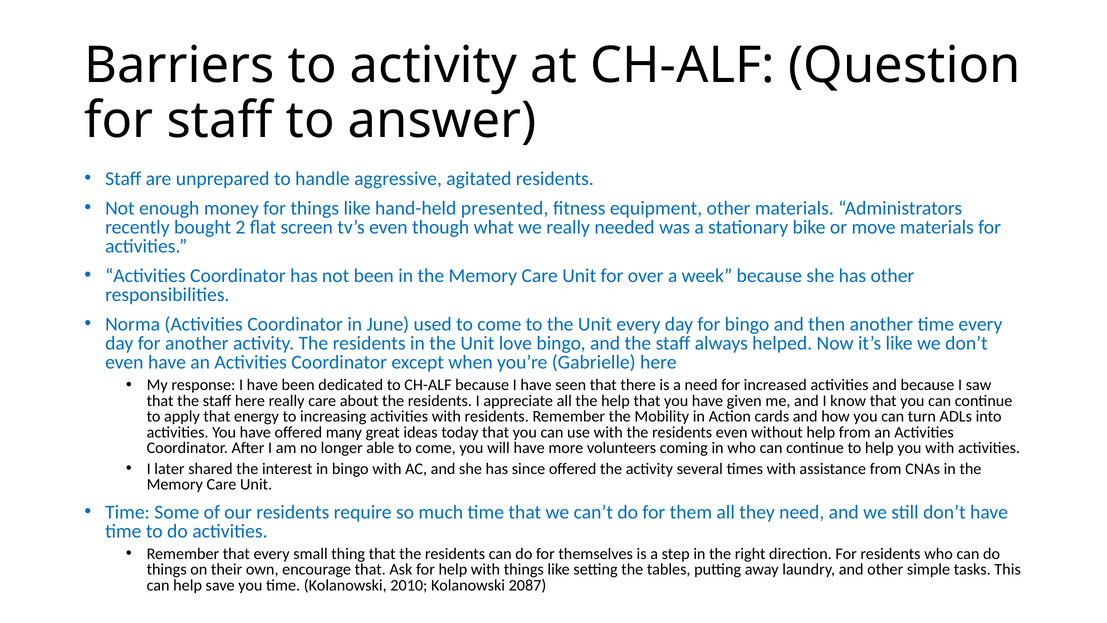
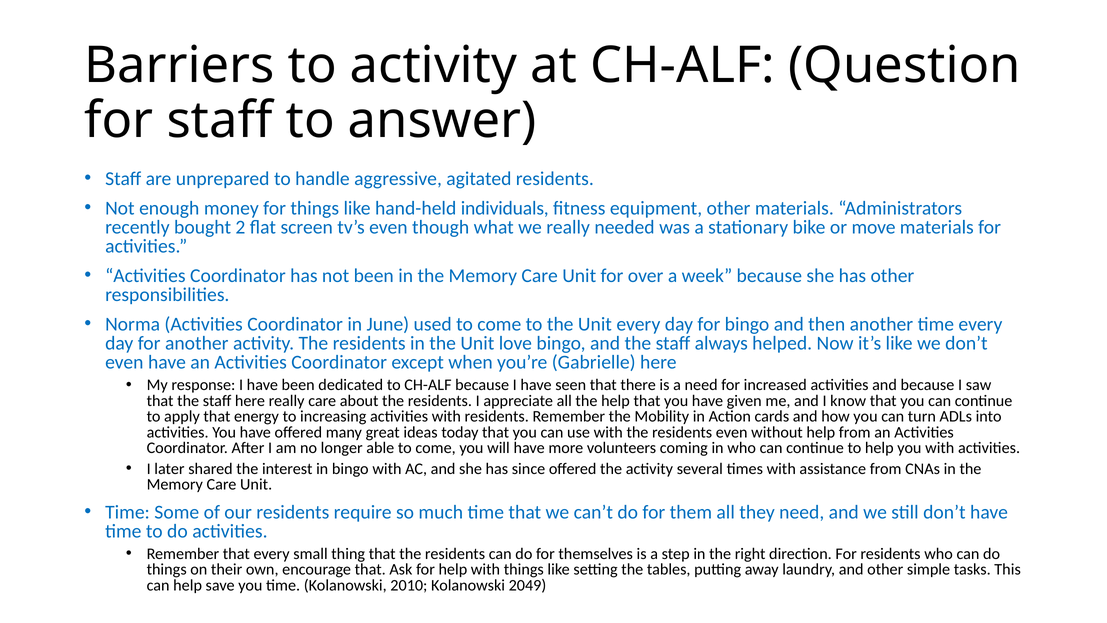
presented: presented -> individuals
2087: 2087 -> 2049
